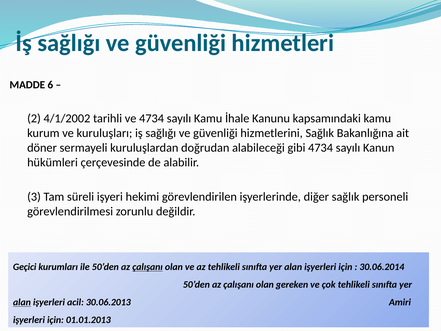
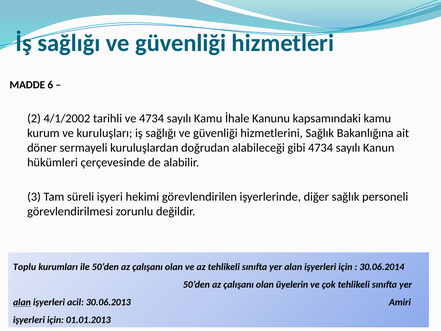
Geçici: Geçici -> Toplu
çalışanı at (148, 267) underline: present -> none
gereken: gereken -> üyelerin
